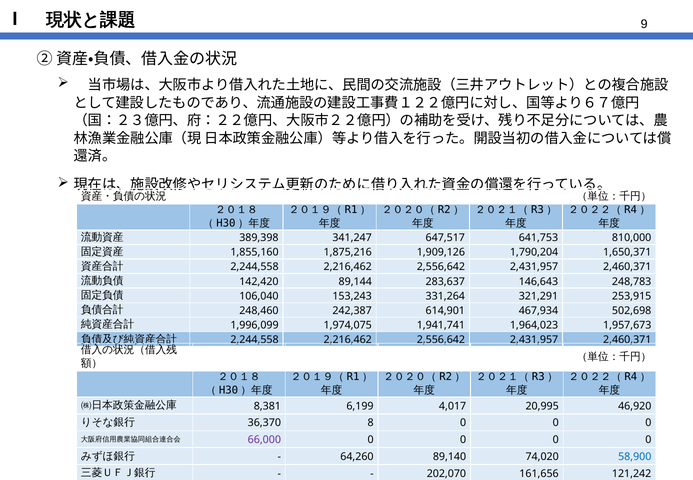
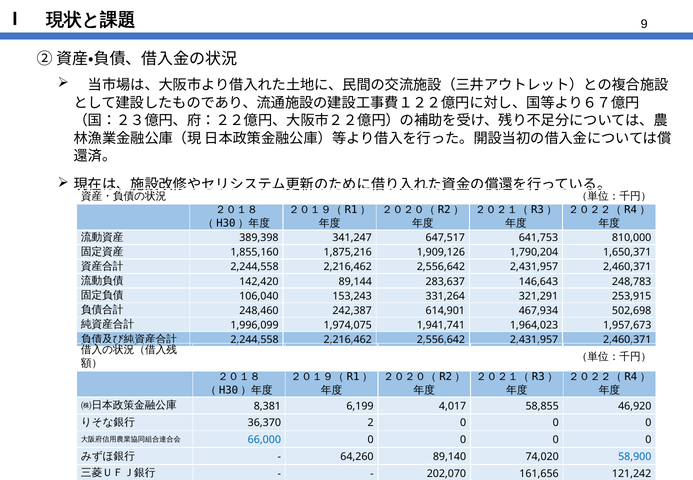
20,995: 20,995 -> 58,855
8: 8 -> 2
66,000 colour: purple -> blue
